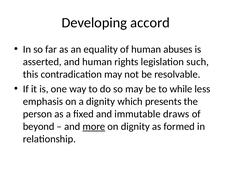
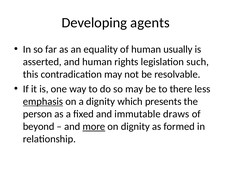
accord: accord -> agents
abuses: abuses -> usually
while: while -> there
emphasis underline: none -> present
